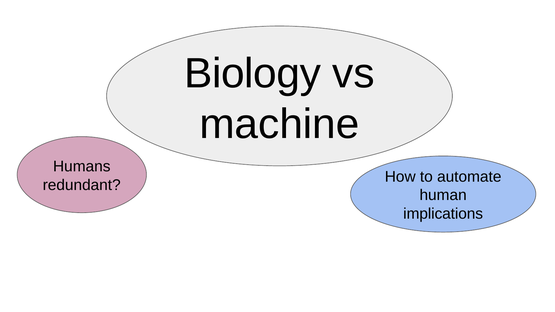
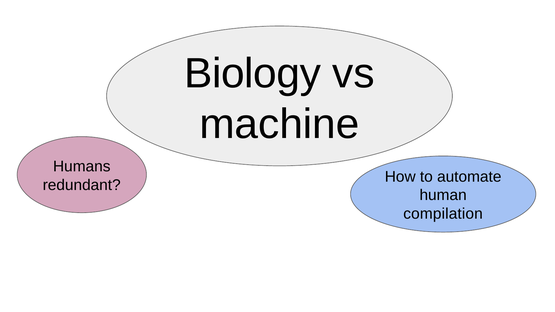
implications: implications -> compilation
